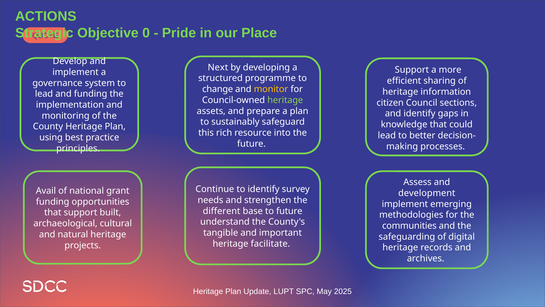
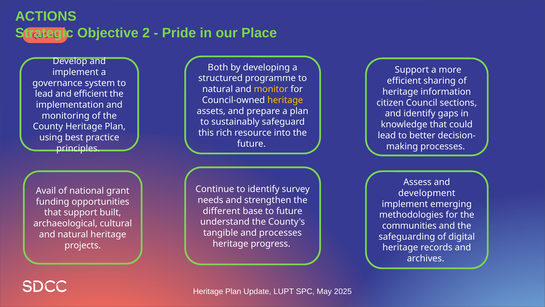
0: 0 -> 2
Next: Next -> Both
change at (218, 89): change -> natural
and funding: funding -> efficient
heritage at (285, 100) colour: light green -> yellow
and important: important -> processes
facilitate: facilitate -> progress
